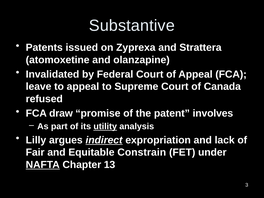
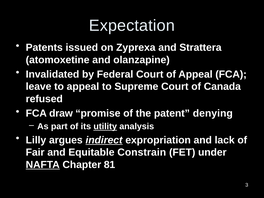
Substantive: Substantive -> Expectation
involves: involves -> denying
13: 13 -> 81
